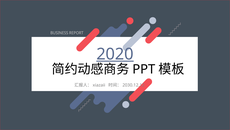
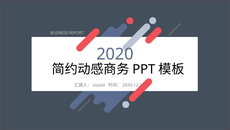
2020 underline: present -> none
